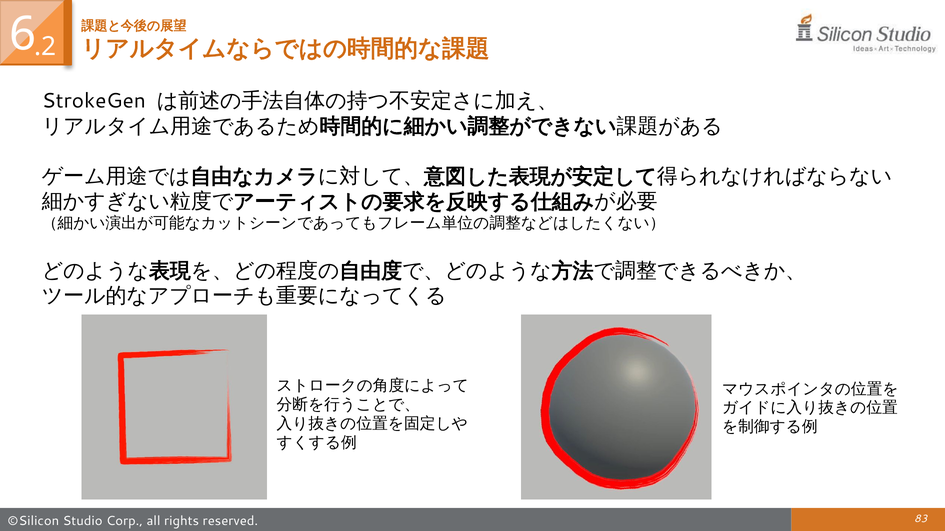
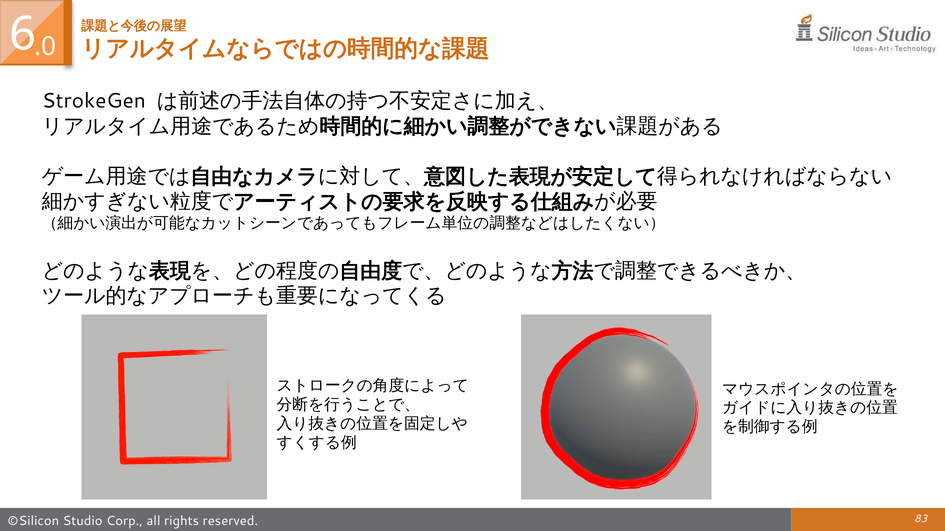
.2: .2 -> .0
